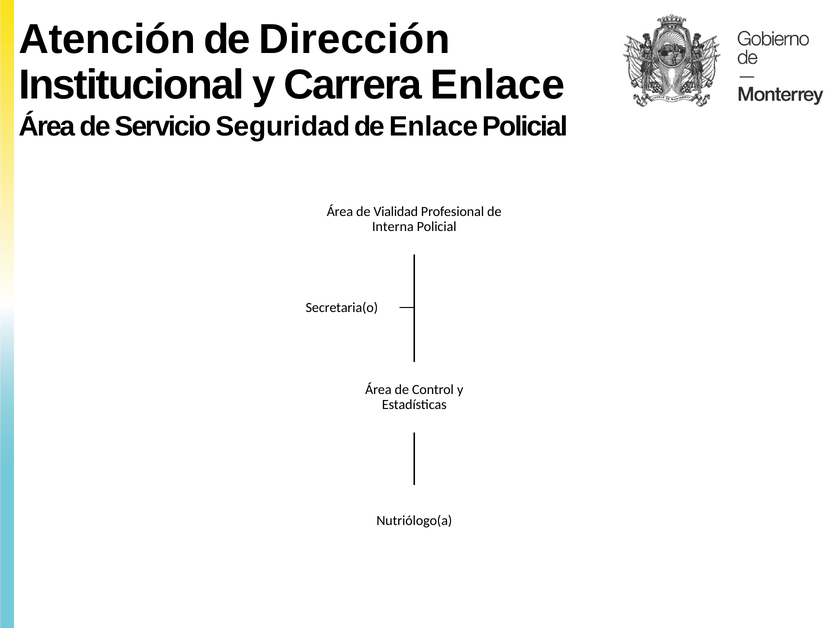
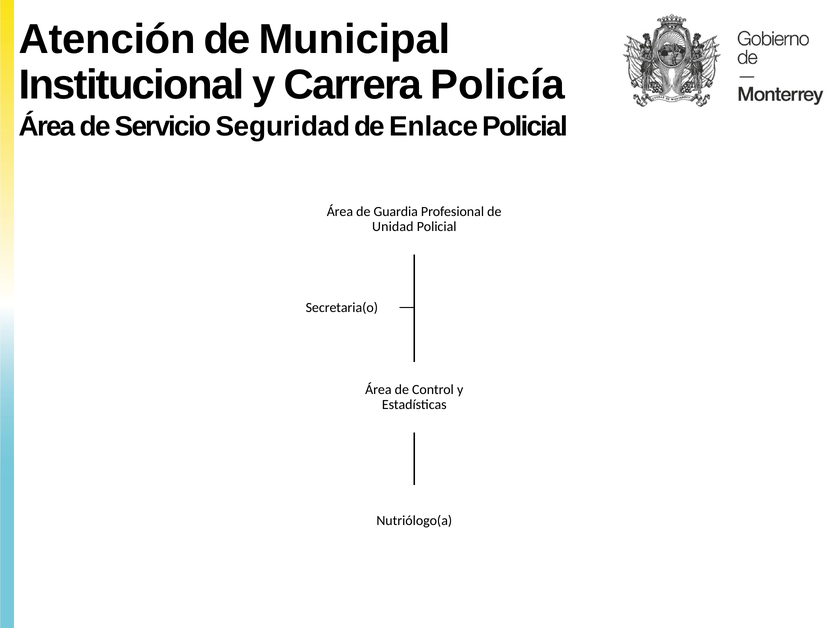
Dirección: Dirección -> Municipal
Carrera Enlace: Enlace -> Policía
Vialidad: Vialidad -> Guardia
Interna: Interna -> Unidad
